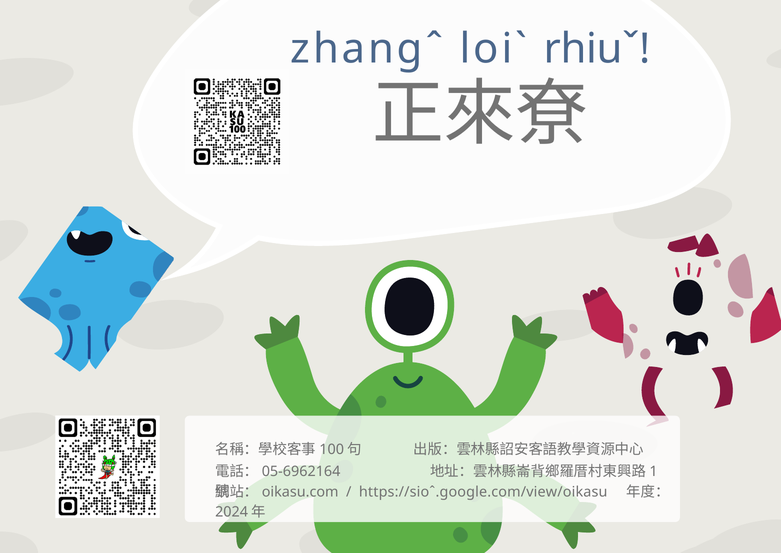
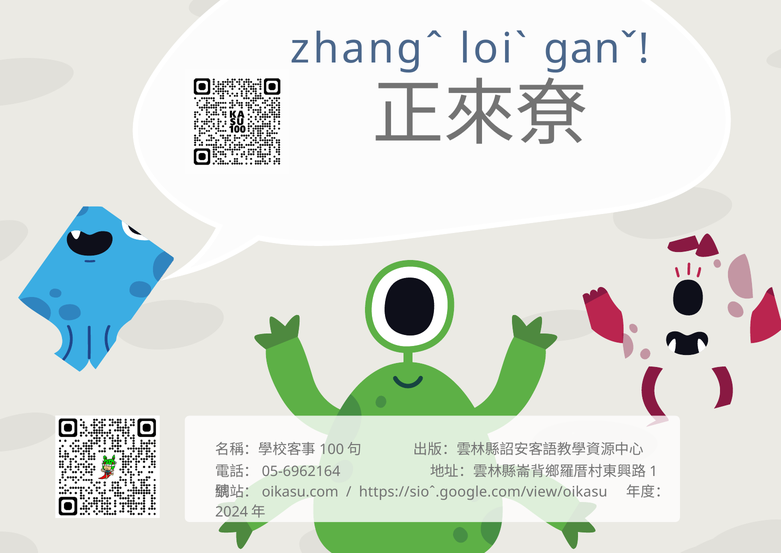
rhiuˇ: rhiuˇ -> ganˇ
